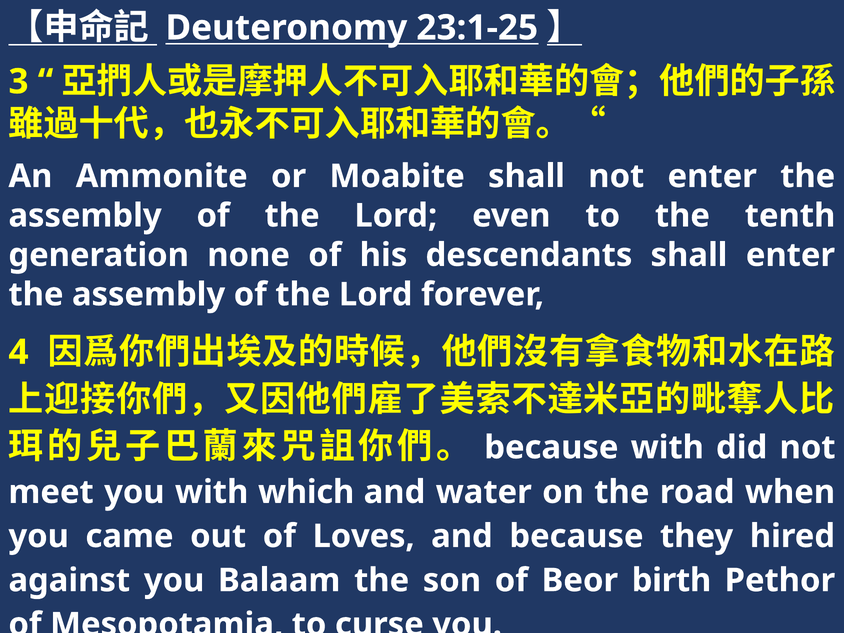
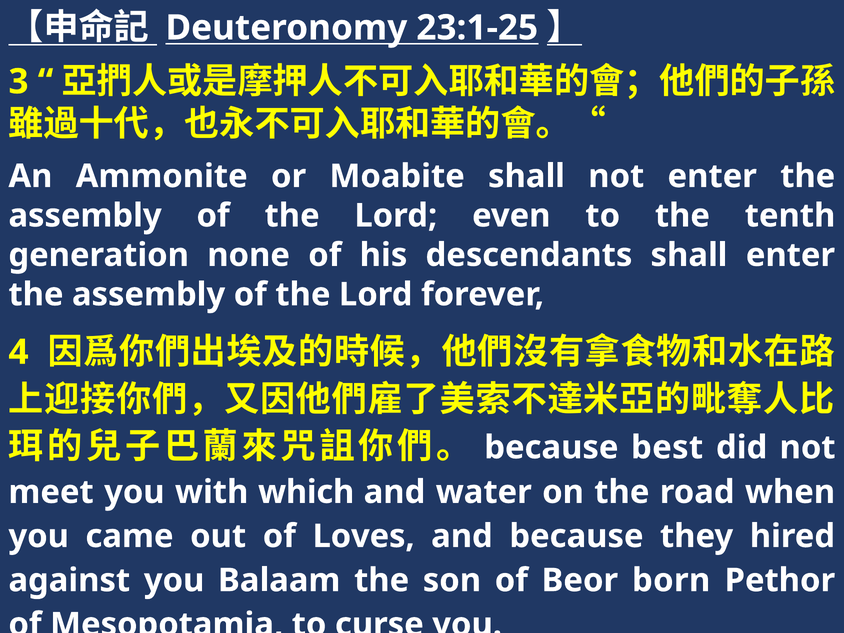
because with: with -> best
birth: birth -> born
